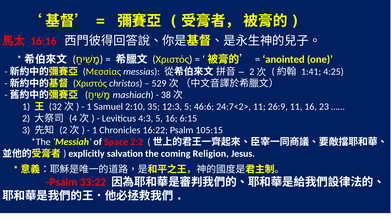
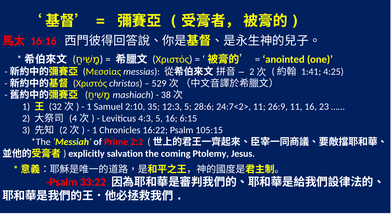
46:6: 46:6 -> 28:6
Space: Space -> Prime
Religion: Religion -> Ptolemy
